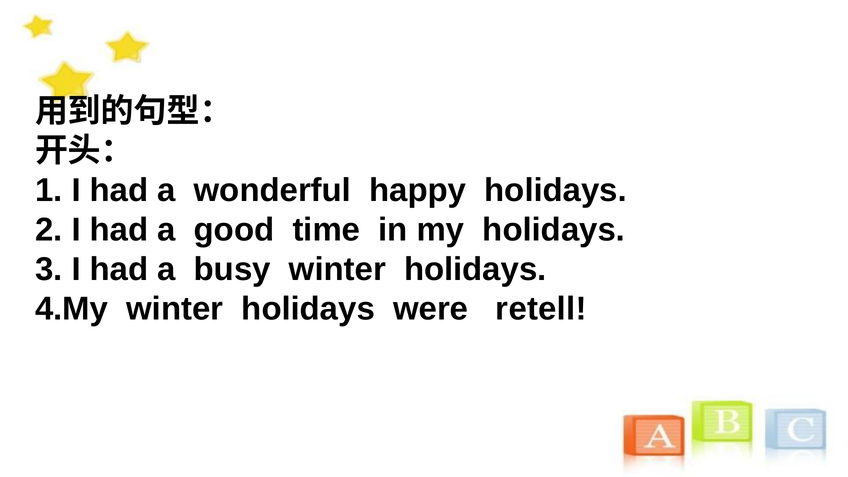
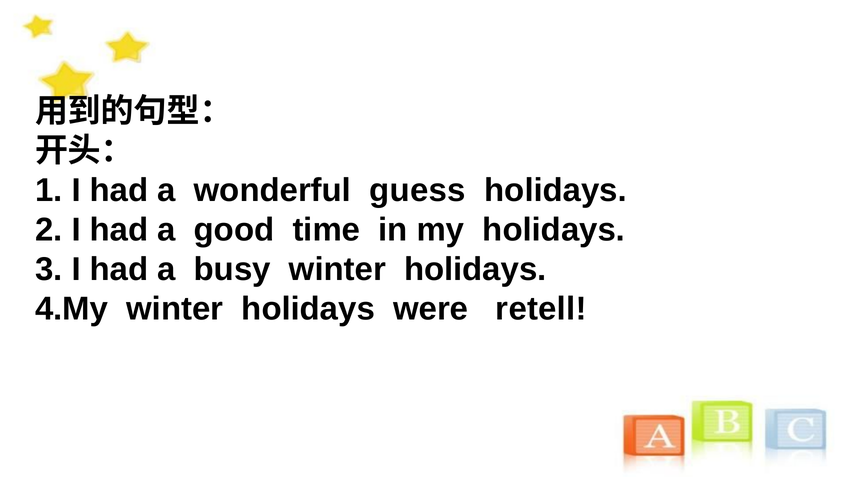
happy: happy -> guess
